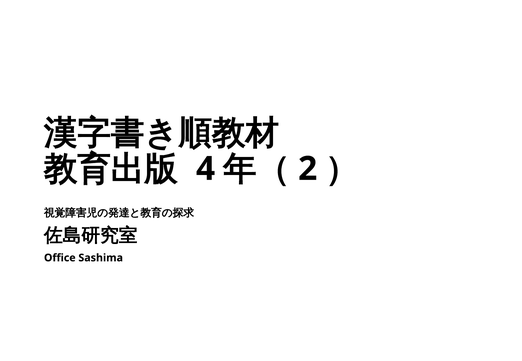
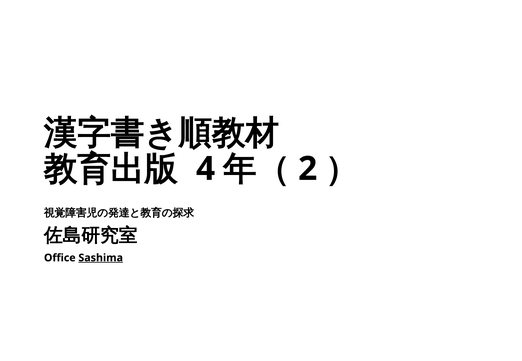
Sashima underline: none -> present
